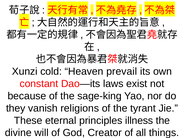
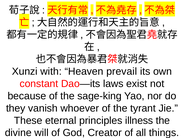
cold: cold -> with
religions: religions -> whoever
